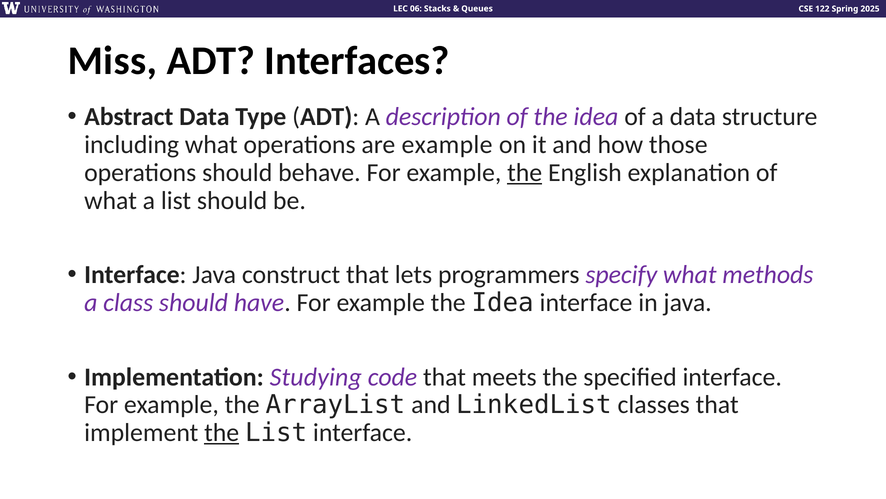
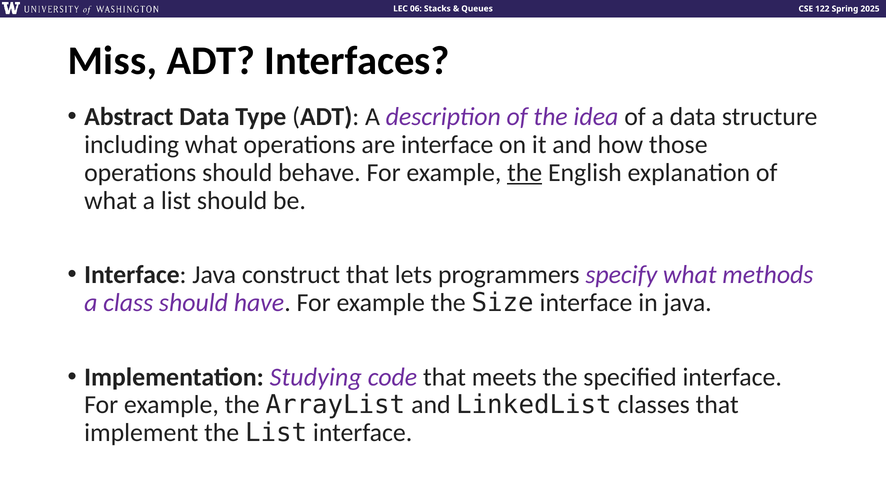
are example: example -> interface
example the Idea: Idea -> Size
the at (222, 432) underline: present -> none
